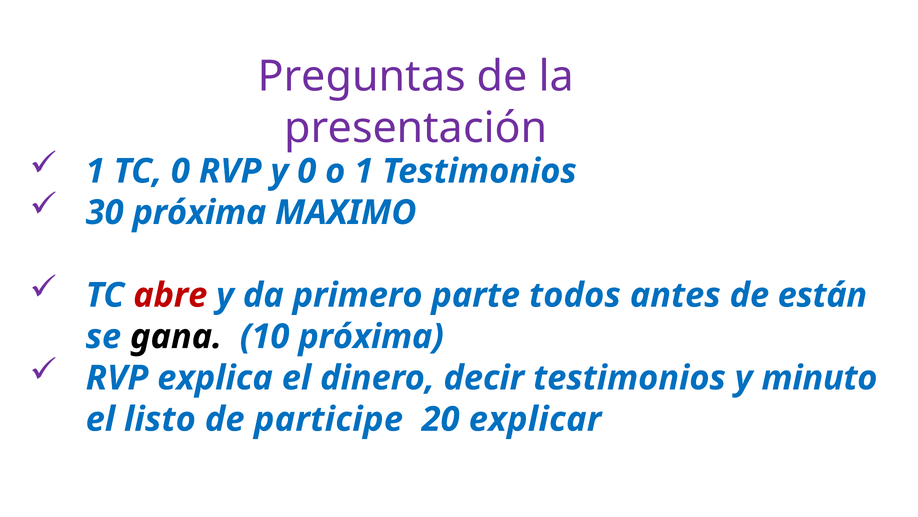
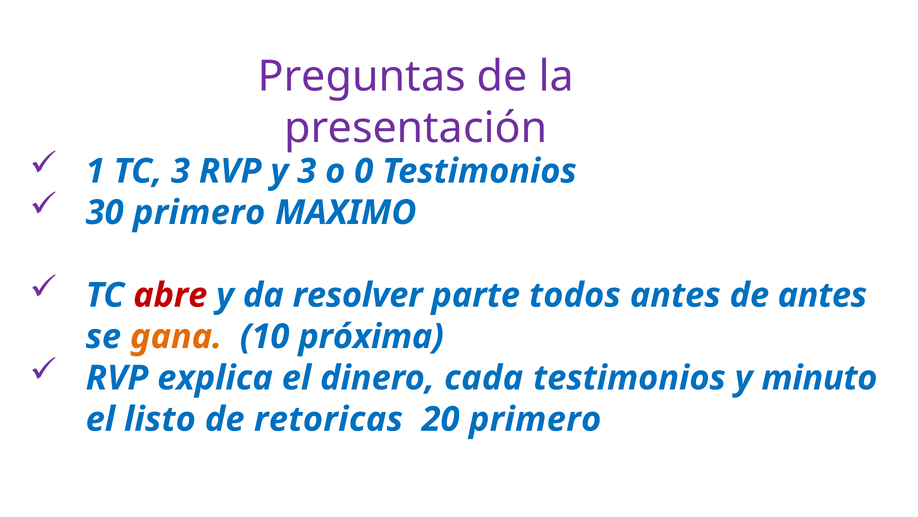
TC 0: 0 -> 3
y 0: 0 -> 3
o 1: 1 -> 0
30 próxima: próxima -> primero
primero: primero -> resolver
de están: están -> antes
gana colour: black -> orange
decir: decir -> cada
participe: participe -> retoricas
20 explicar: explicar -> primero
